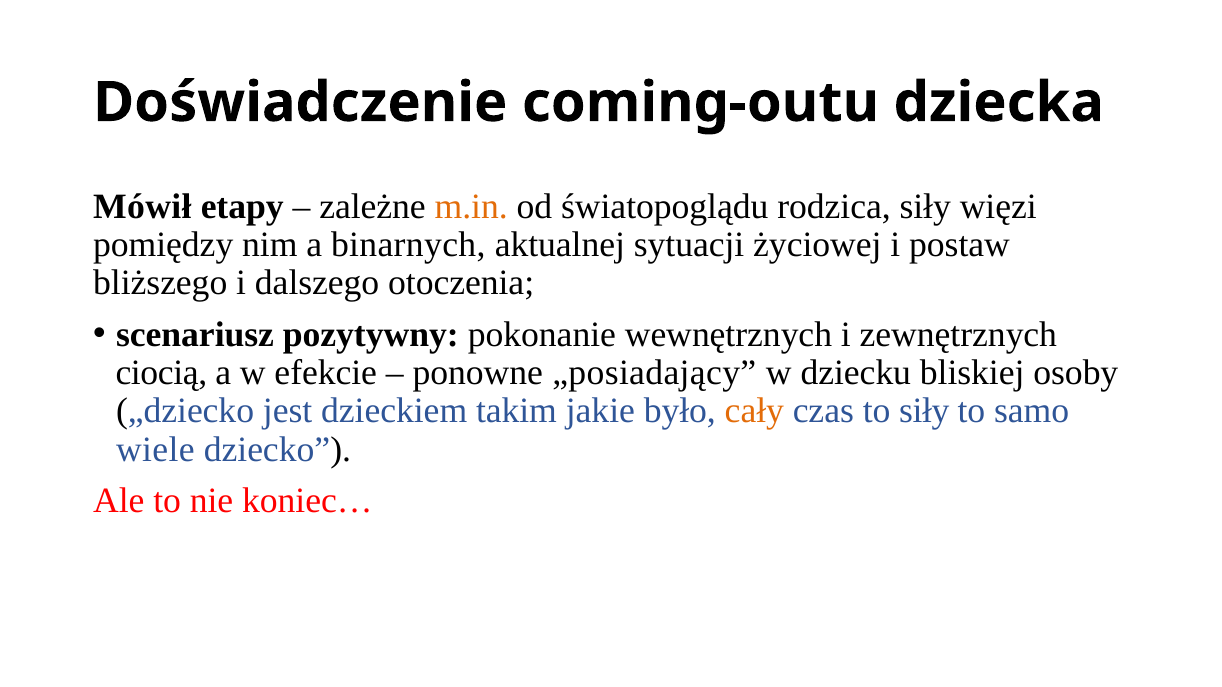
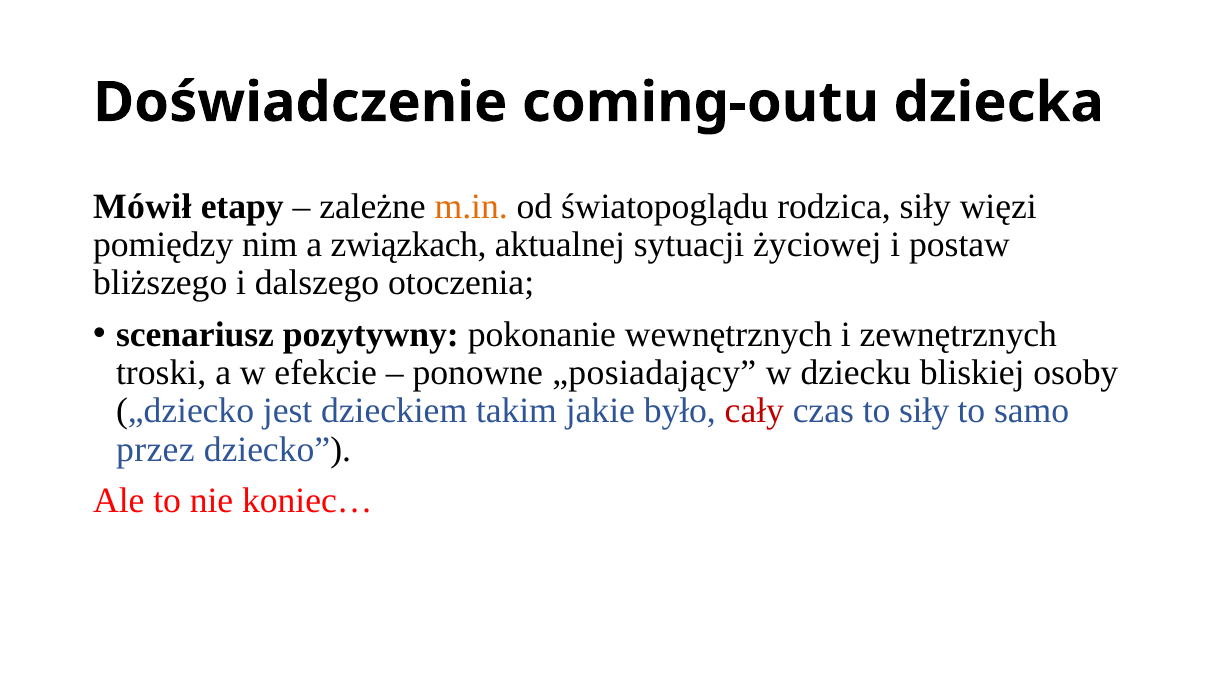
binarnych: binarnych -> związkach
ciocią: ciocią -> troski
cały colour: orange -> red
wiele: wiele -> przez
